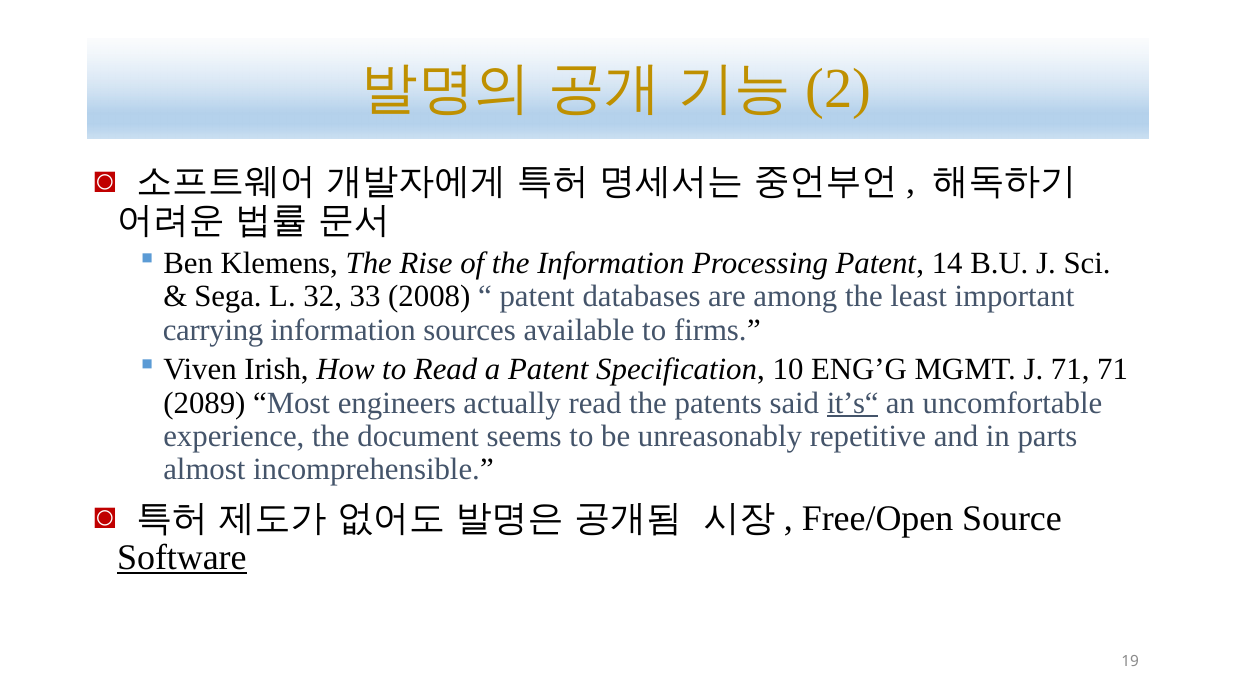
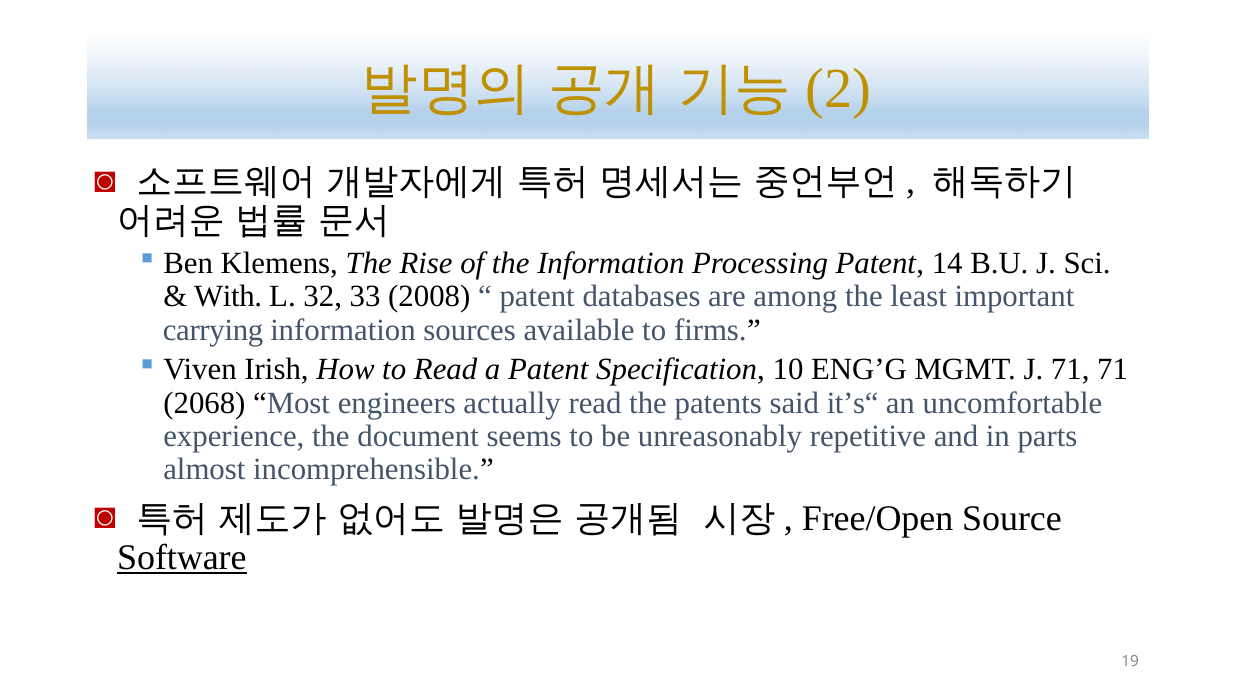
Sega: Sega -> With
2089: 2089 -> 2068
it’s“ underline: present -> none
